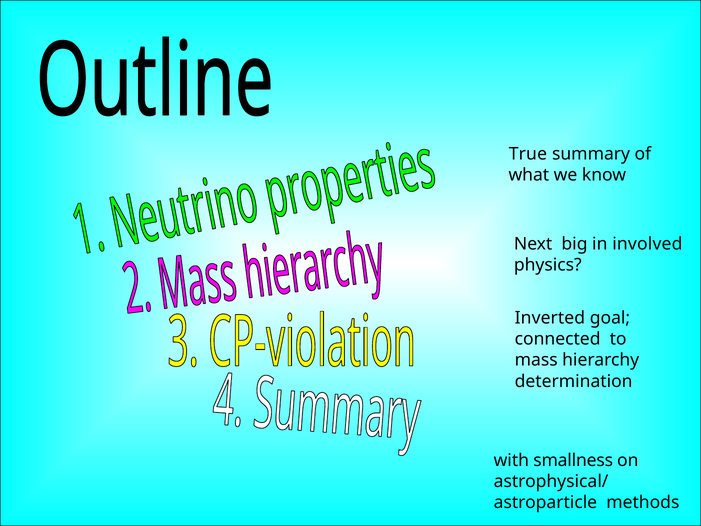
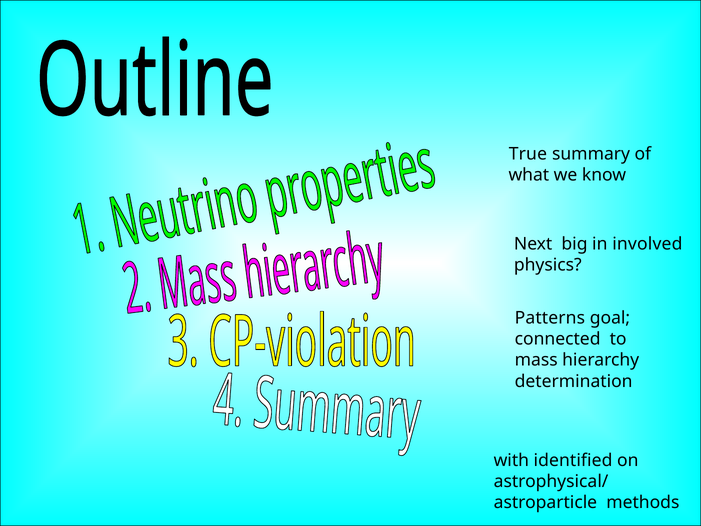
Inverted: Inverted -> Patterns
smallness: smallness -> identified
